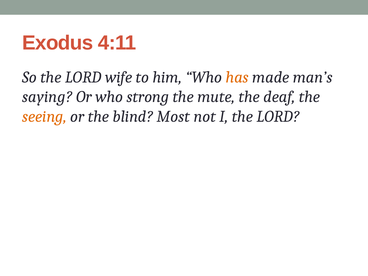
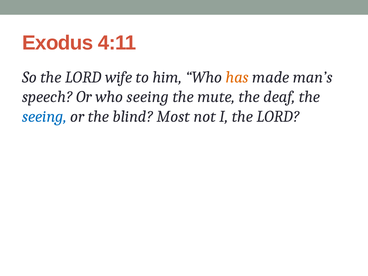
saying: saying -> speech
who strong: strong -> seeing
seeing at (44, 116) colour: orange -> blue
